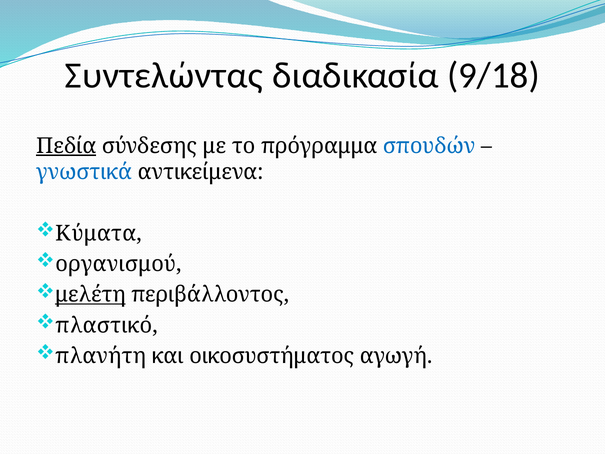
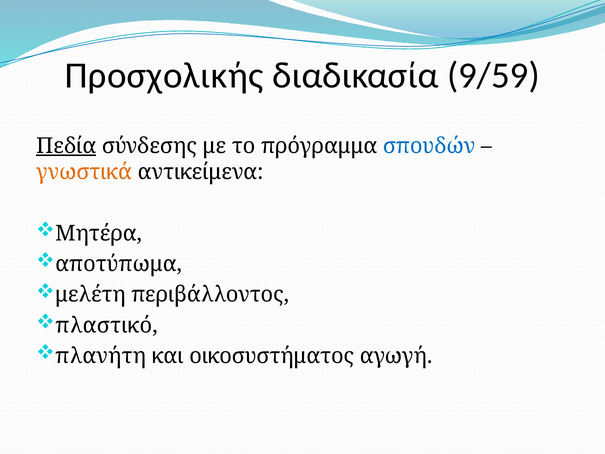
Συντελώντας: Συντελώντας -> Προσχολικής
9/18: 9/18 -> 9/59
γνωστικά colour: blue -> orange
Κύματα: Κύματα -> Μητέρα
οργανισμού: οργανισμού -> αποτύπωμα
μελέτη underline: present -> none
